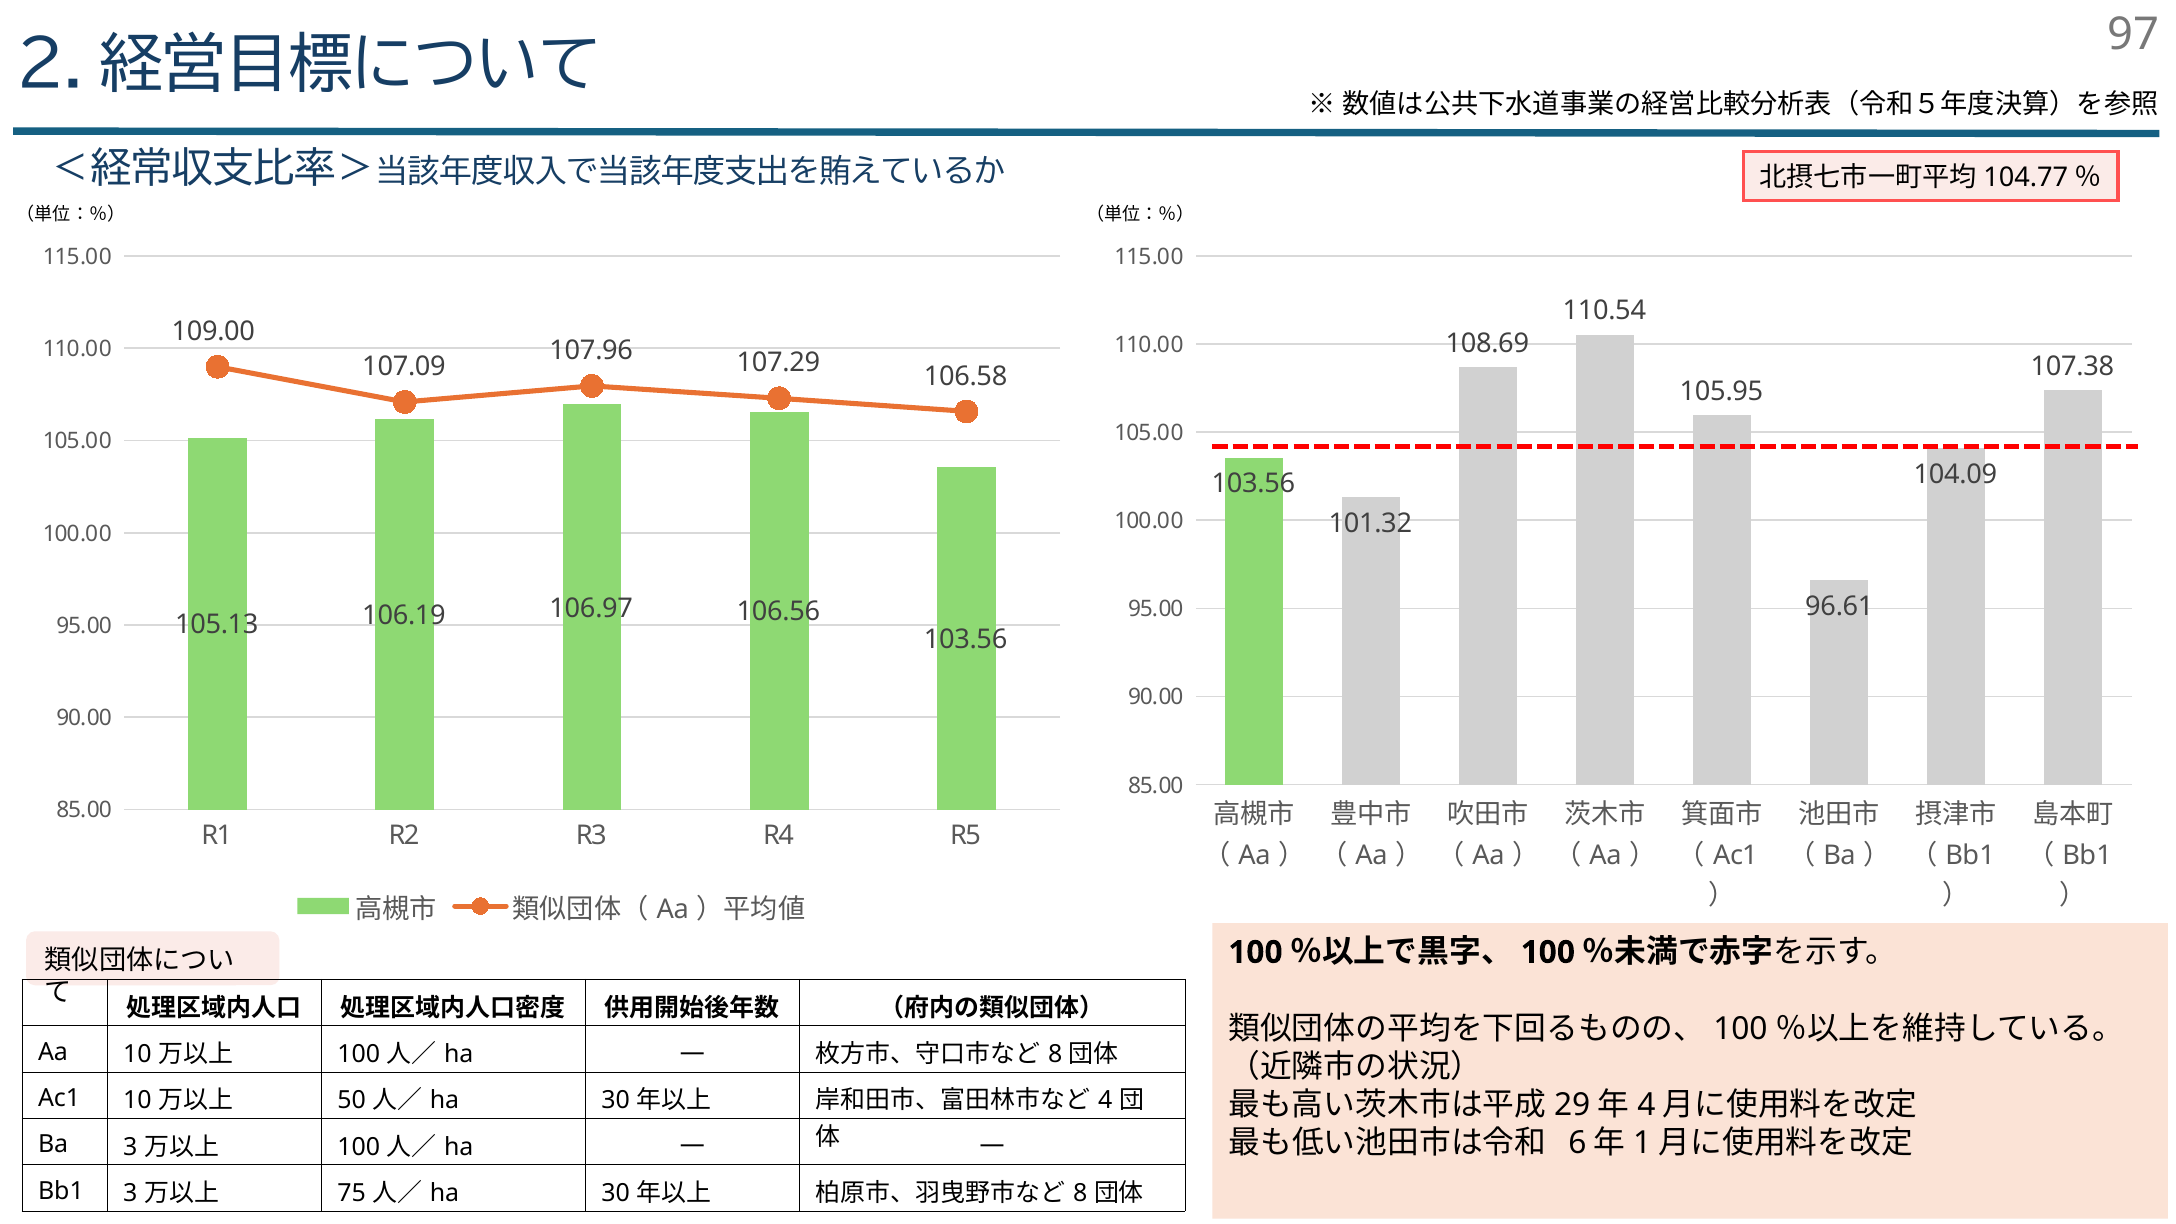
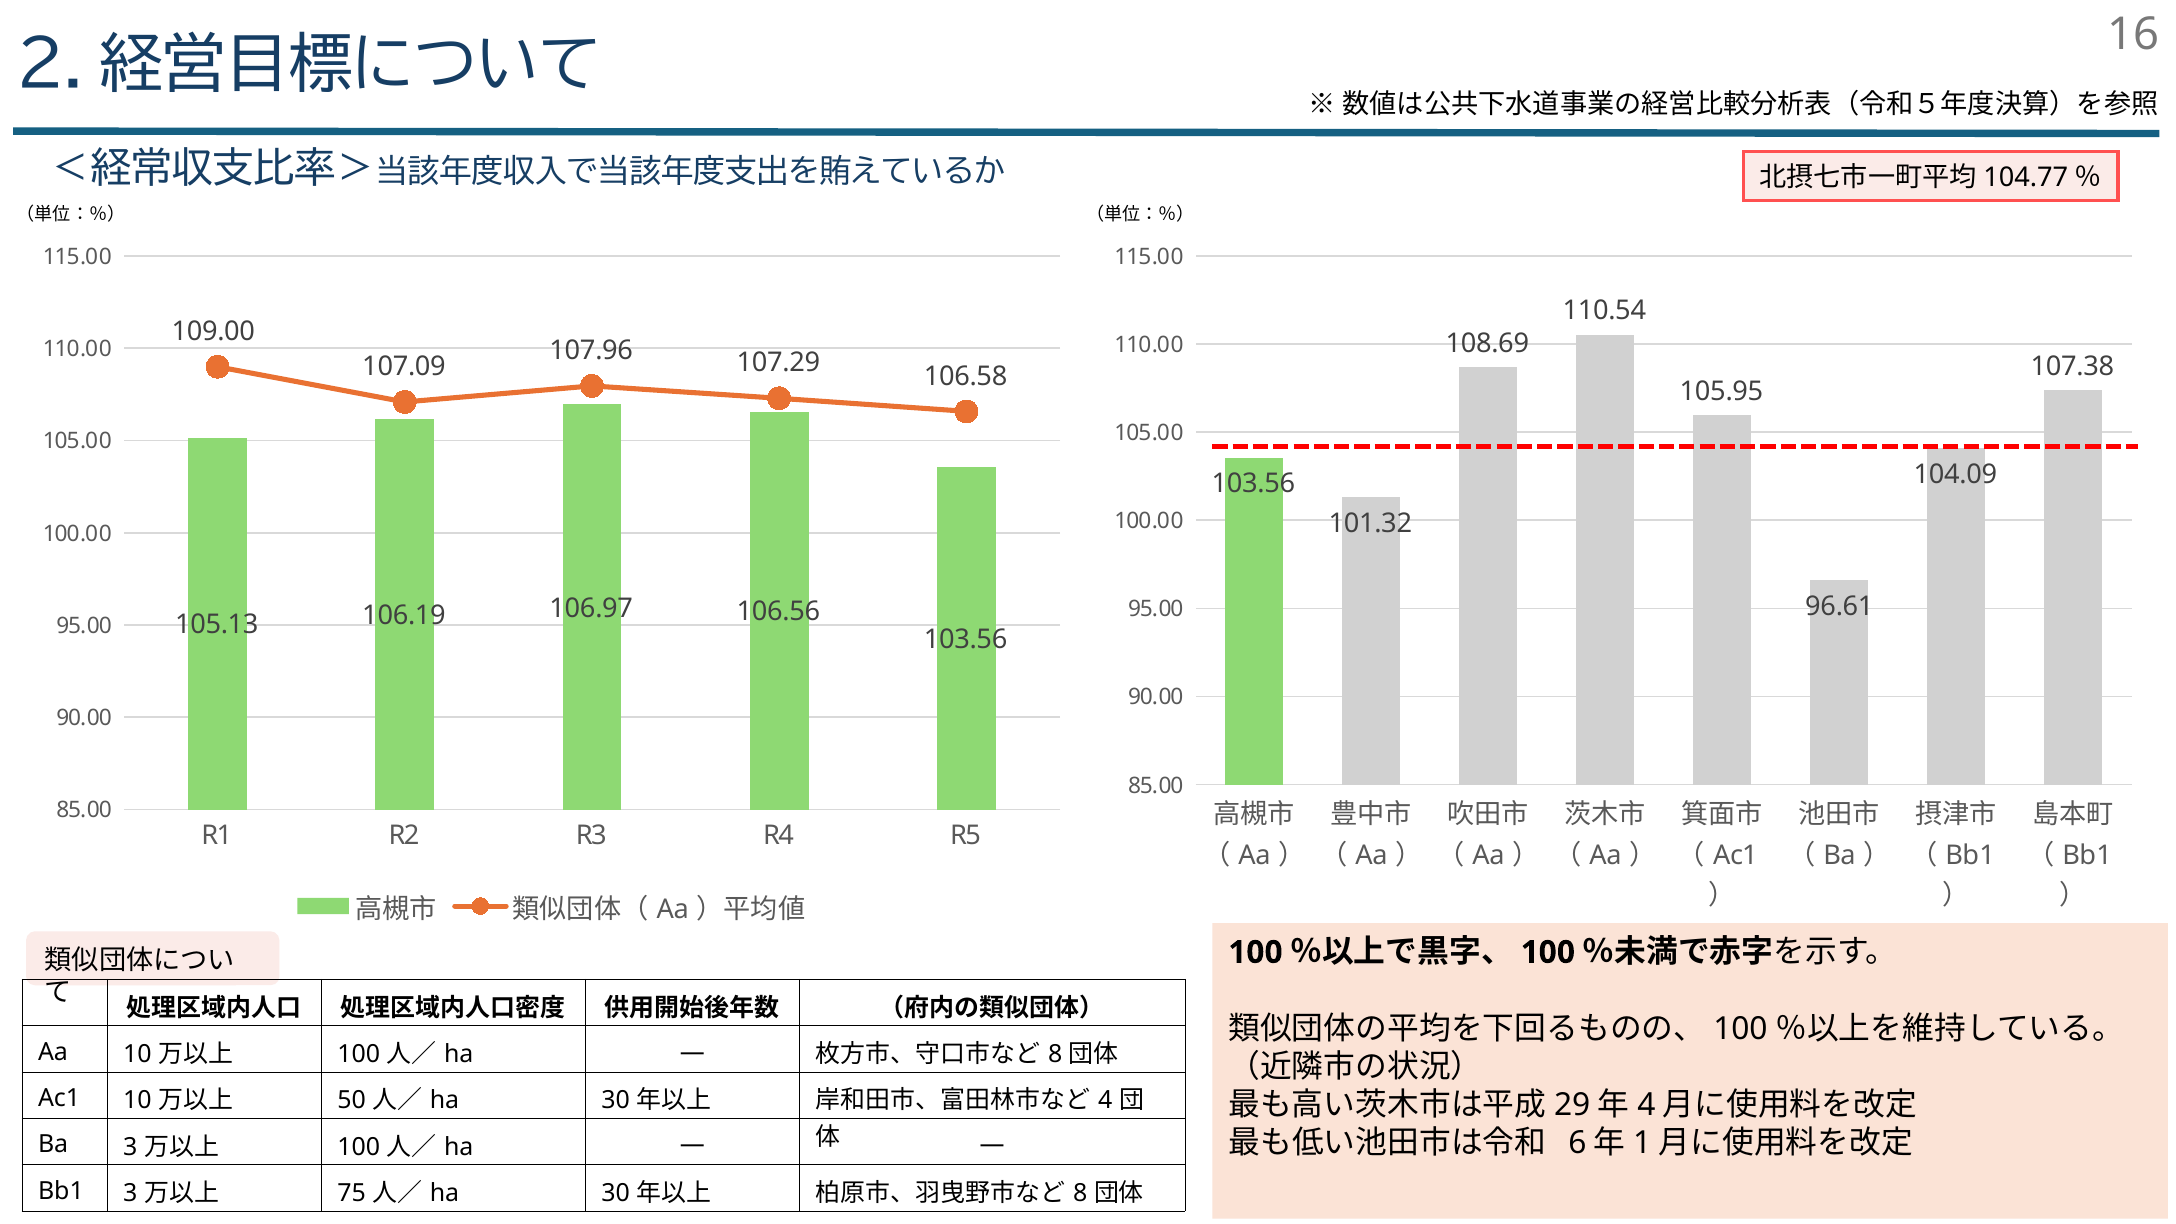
97: 97 -> 16
